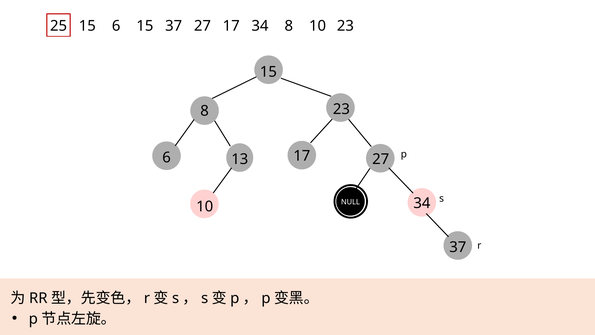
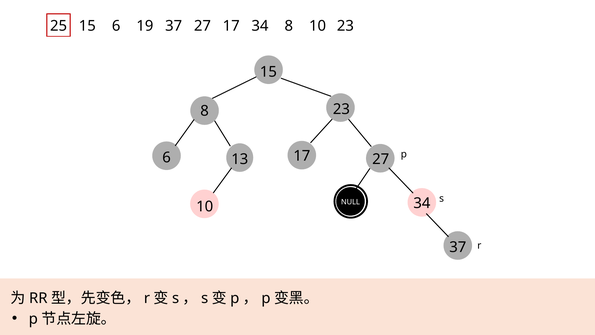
6 15: 15 -> 19
